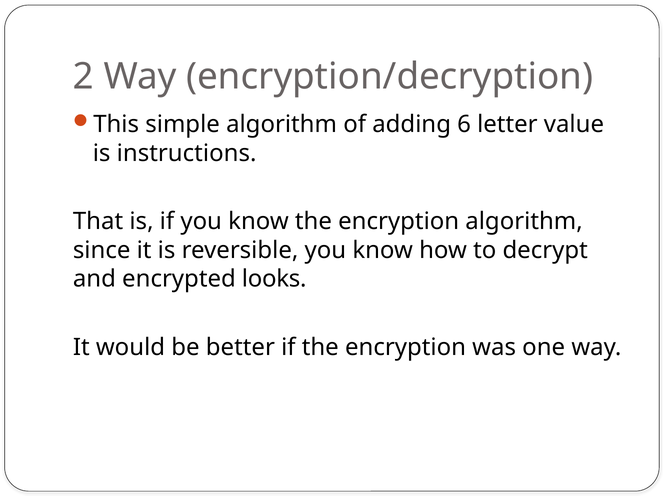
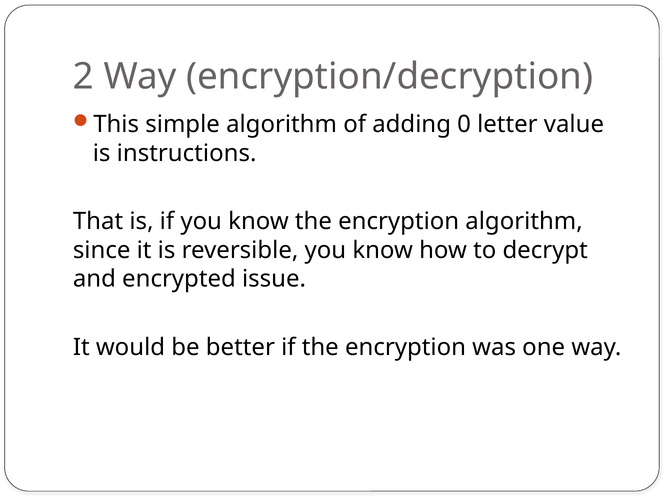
6: 6 -> 0
looks: looks -> issue
